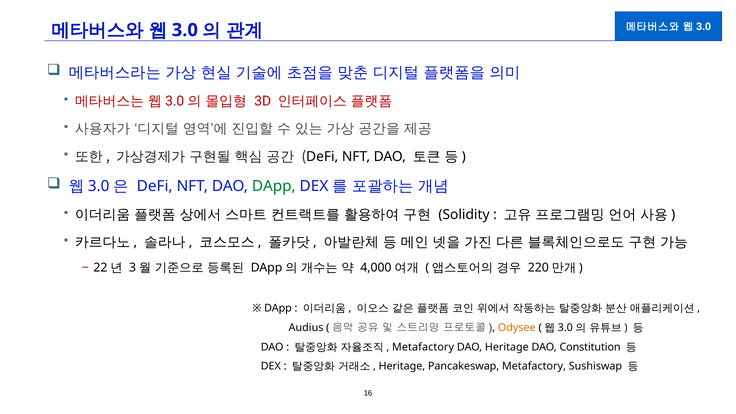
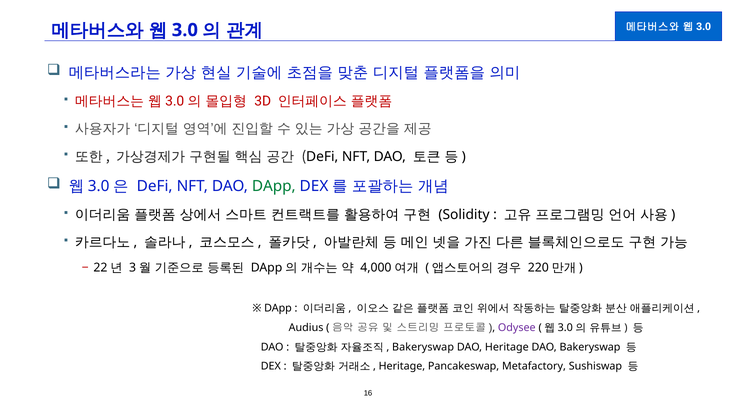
Odysee colour: orange -> purple
Metafactory at (423, 347): Metafactory -> Bakeryswap
DAO Constitution: Constitution -> Bakeryswap
